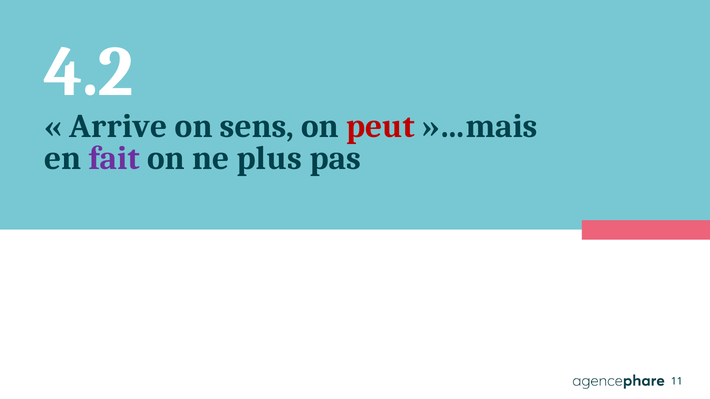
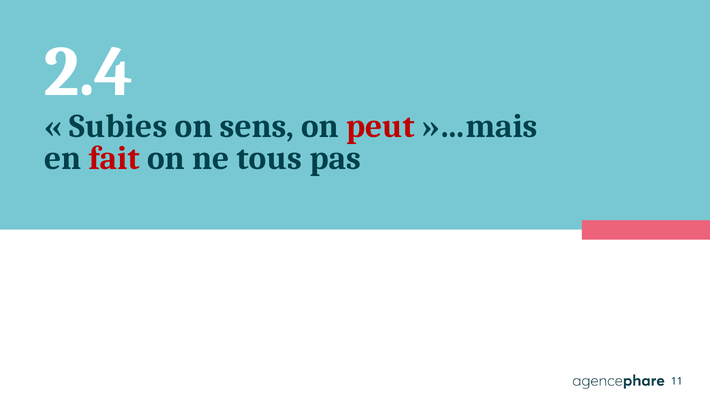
4.2: 4.2 -> 2.4
Arrive: Arrive -> Subies
fait colour: purple -> red
plus: plus -> tous
